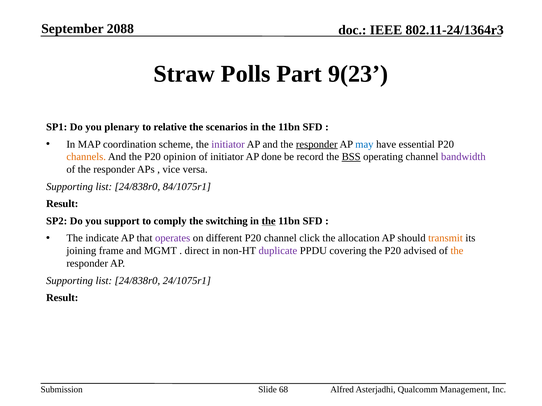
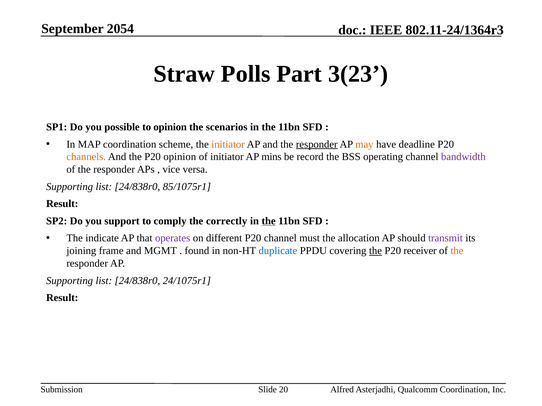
2088: 2088 -> 2054
9(23: 9(23 -> 3(23
plenary: plenary -> possible
to relative: relative -> opinion
initiator at (228, 144) colour: purple -> orange
may colour: blue -> orange
essential: essential -> deadline
done: done -> mins
BSS underline: present -> none
84/1075r1: 84/1075r1 -> 85/1075r1
switching: switching -> correctly
click: click -> must
transmit colour: orange -> purple
direct: direct -> found
duplicate colour: purple -> blue
the at (376, 251) underline: none -> present
advised: advised -> receiver
68: 68 -> 20
Qualcomm Management: Management -> Coordination
